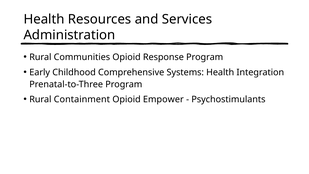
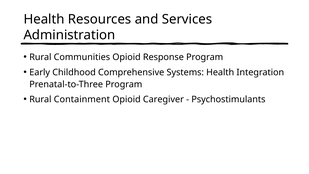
Empower: Empower -> Caregiver
